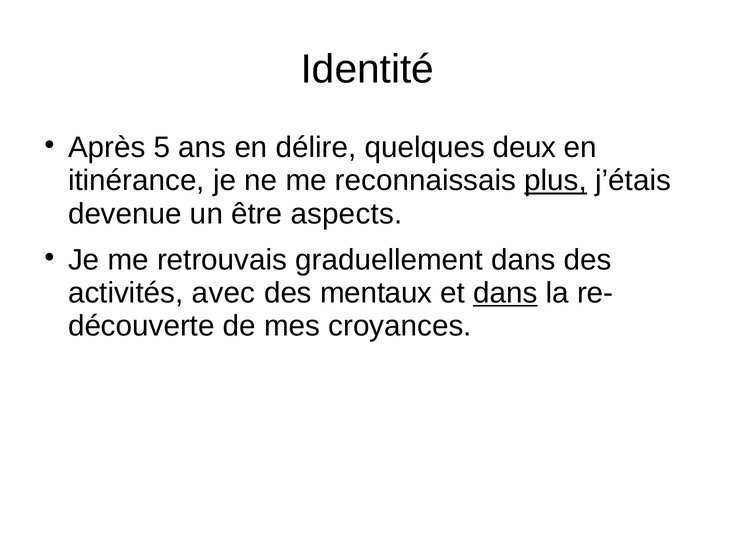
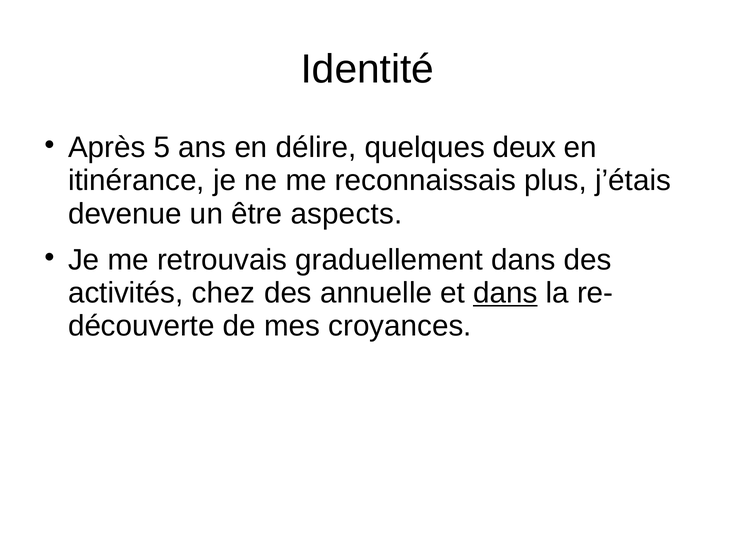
plus underline: present -> none
avec: avec -> chez
mentaux: mentaux -> annuelle
